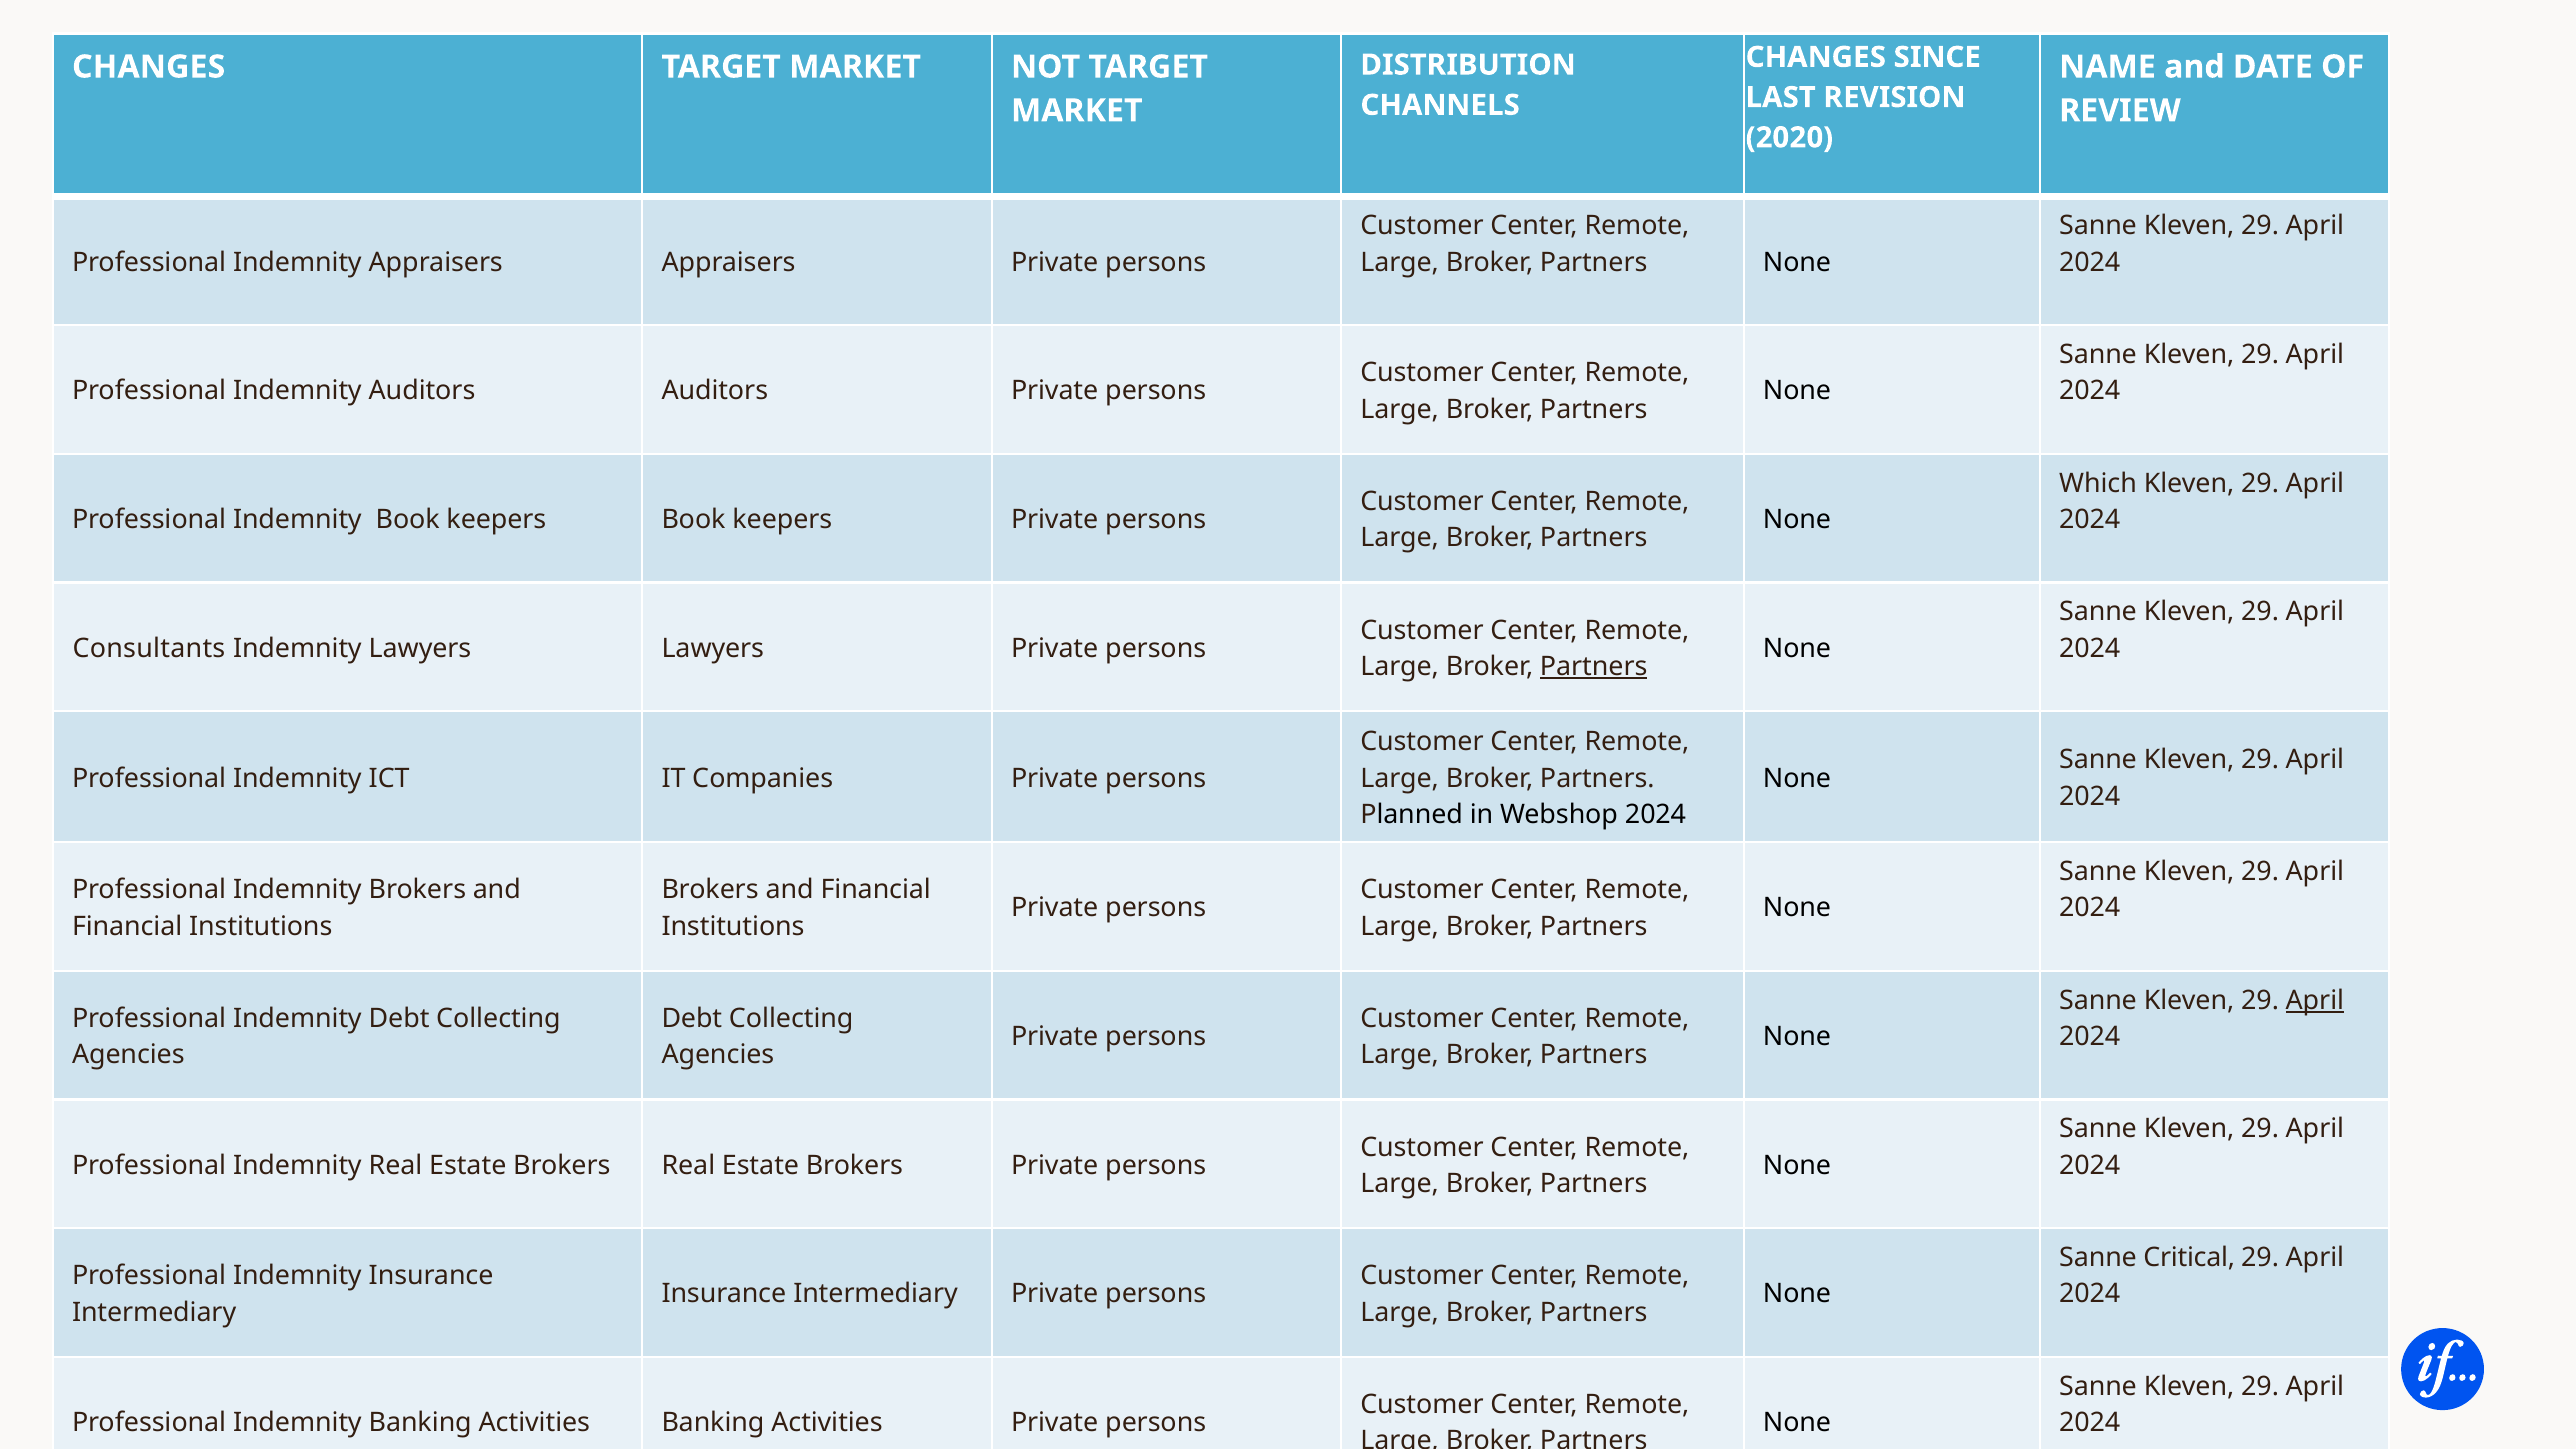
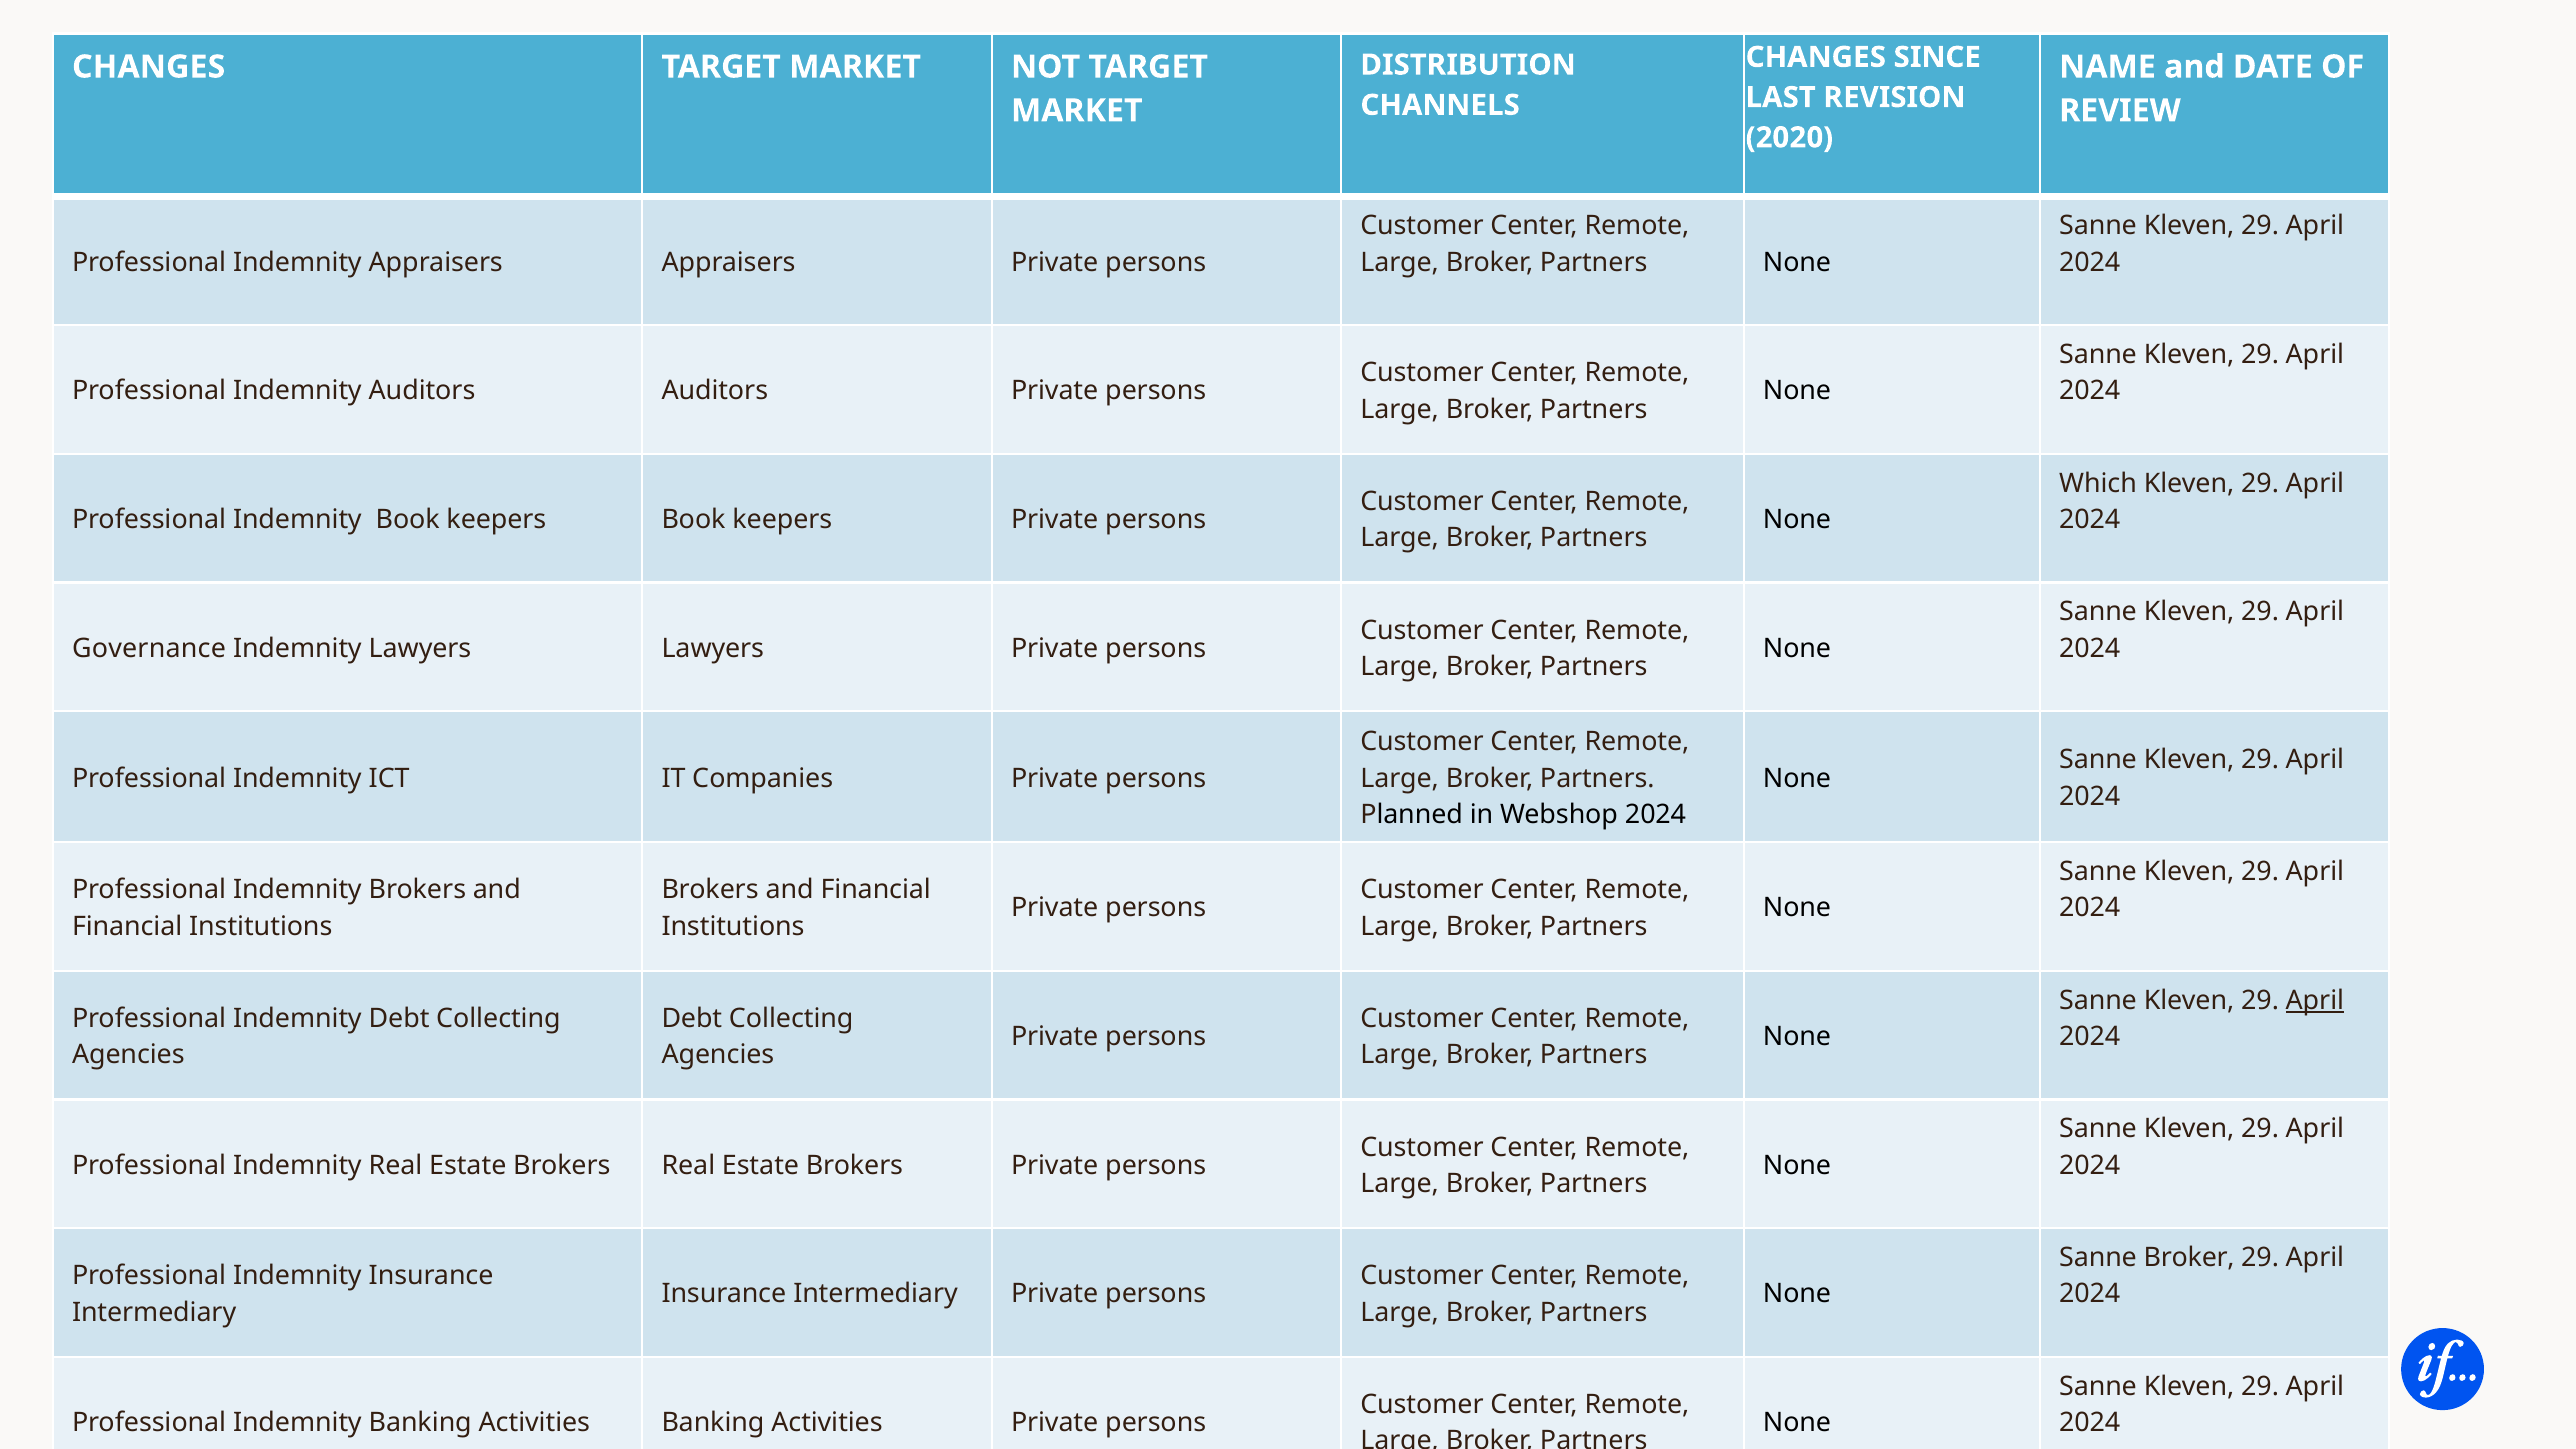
Consultants: Consultants -> Governance
Partners at (1594, 667) underline: present -> none
Sanne Critical: Critical -> Broker
